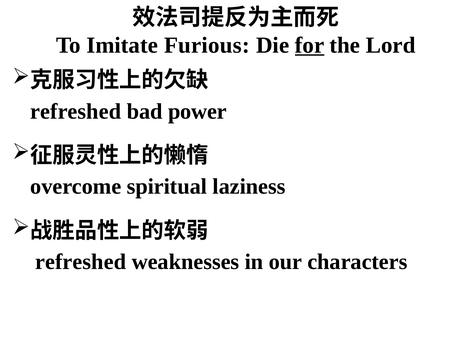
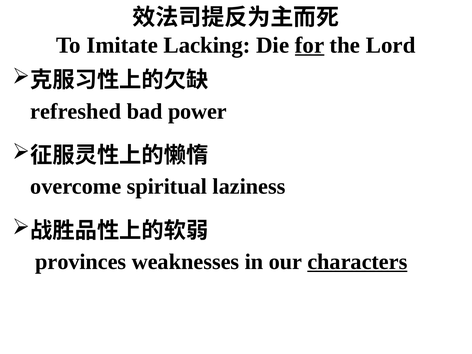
Furious: Furious -> Lacking
refreshed at (81, 262): refreshed -> provinces
characters underline: none -> present
